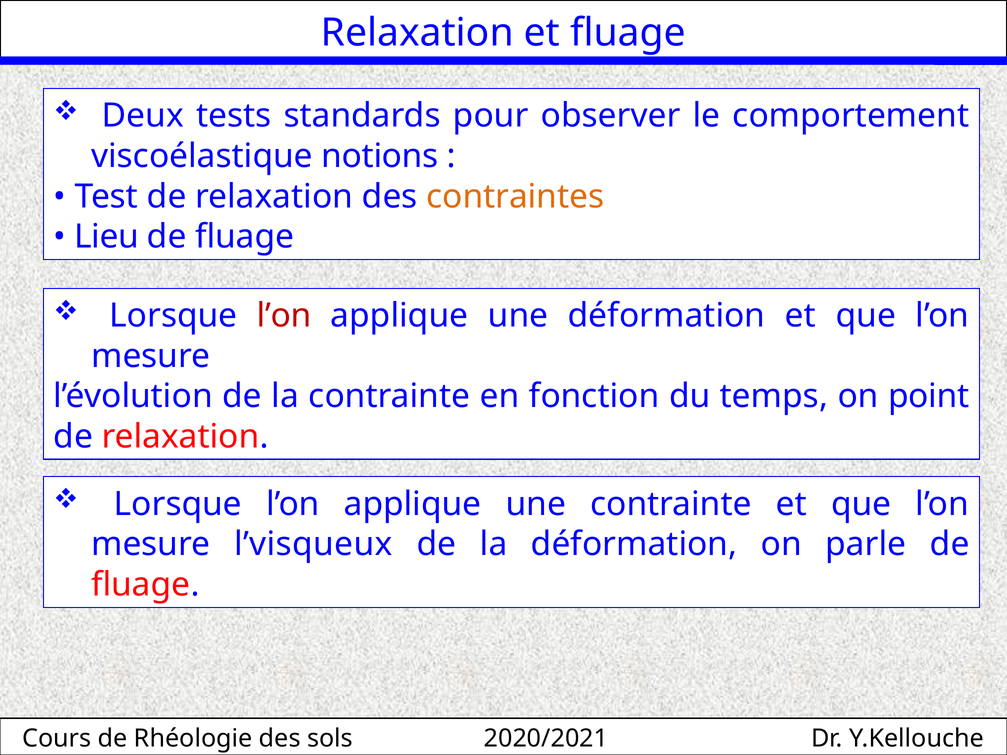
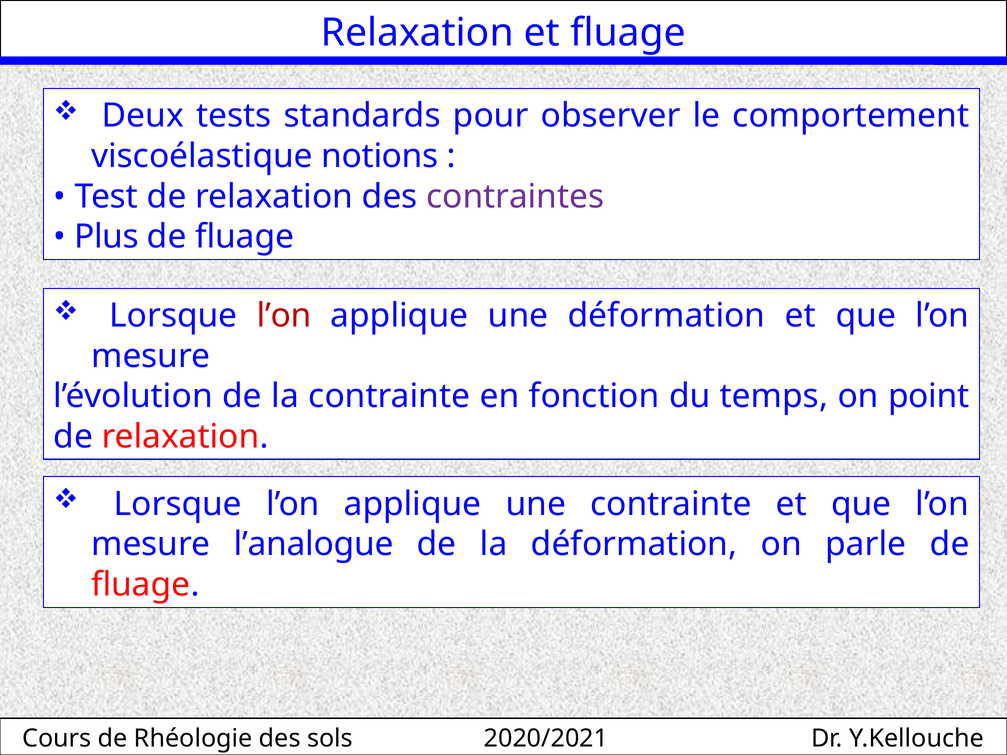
contraintes colour: orange -> purple
Lieu: Lieu -> Plus
l’visqueux: l’visqueux -> l’analogue
